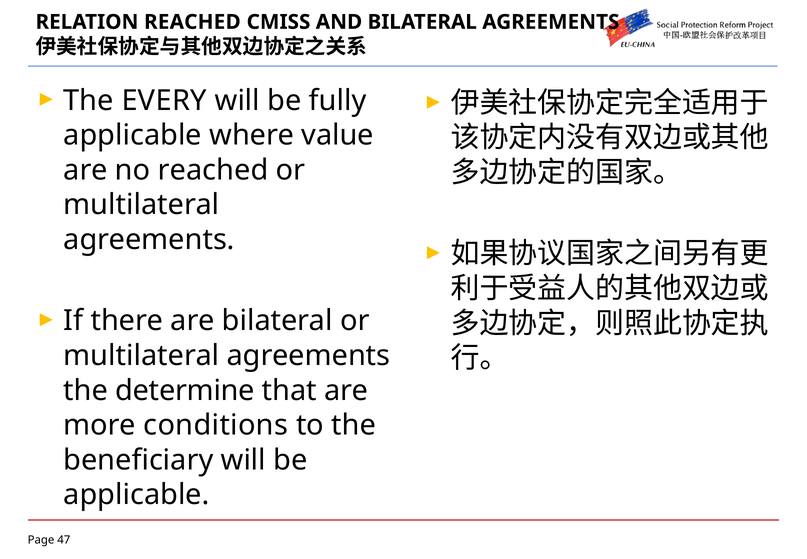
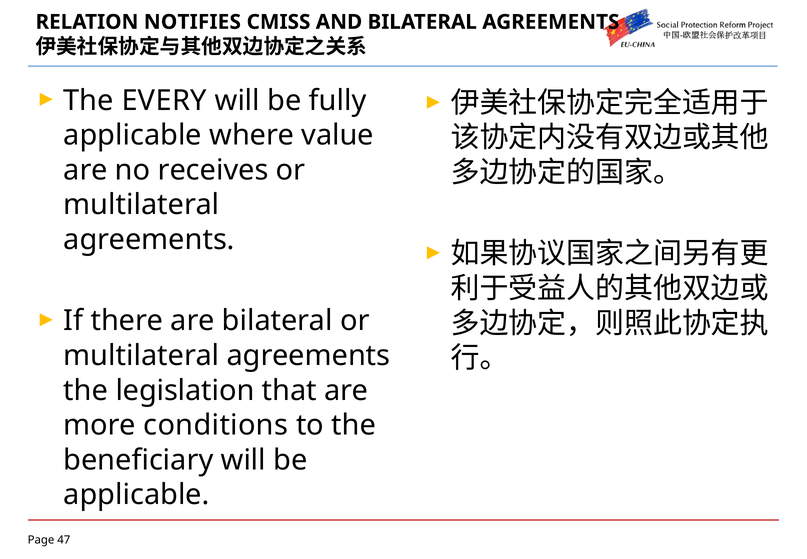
RELATION REACHED: REACHED -> NOTIFIES
no reached: reached -> receives
determine: determine -> legislation
